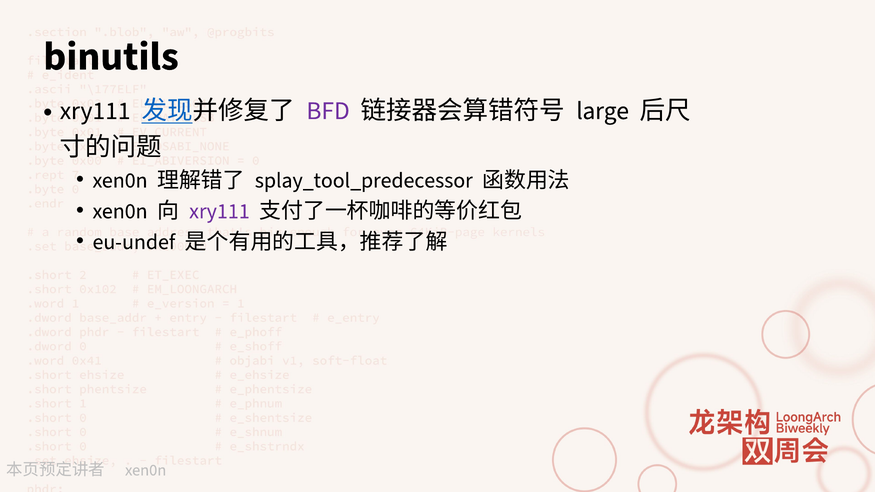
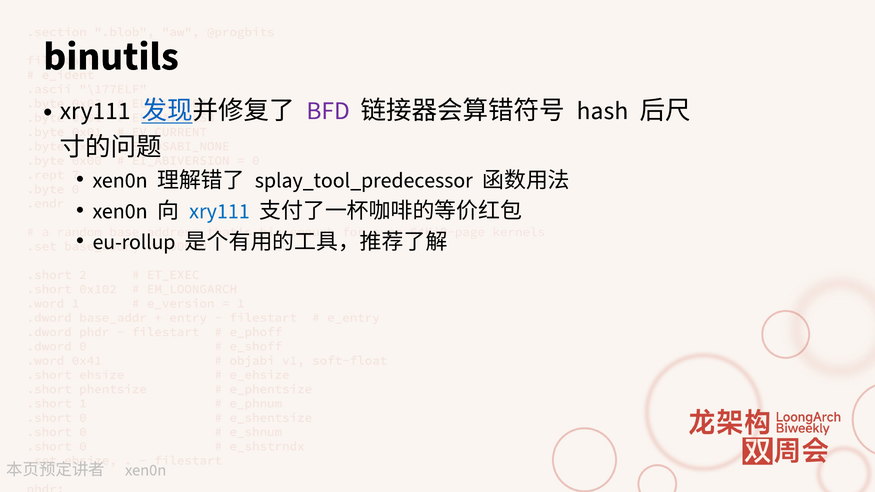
large: large -> hash
xry111 at (219, 211) colour: purple -> blue
eu-undef: eu-undef -> eu-rollup
